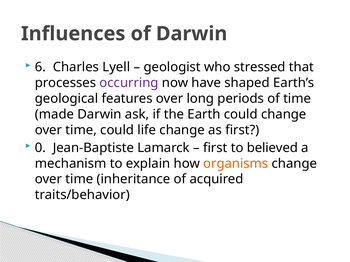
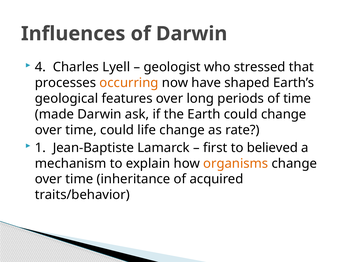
6: 6 -> 4
occurring colour: purple -> orange
as first: first -> rate
0: 0 -> 1
